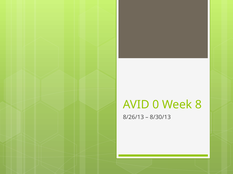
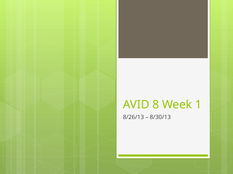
0: 0 -> 8
8: 8 -> 1
